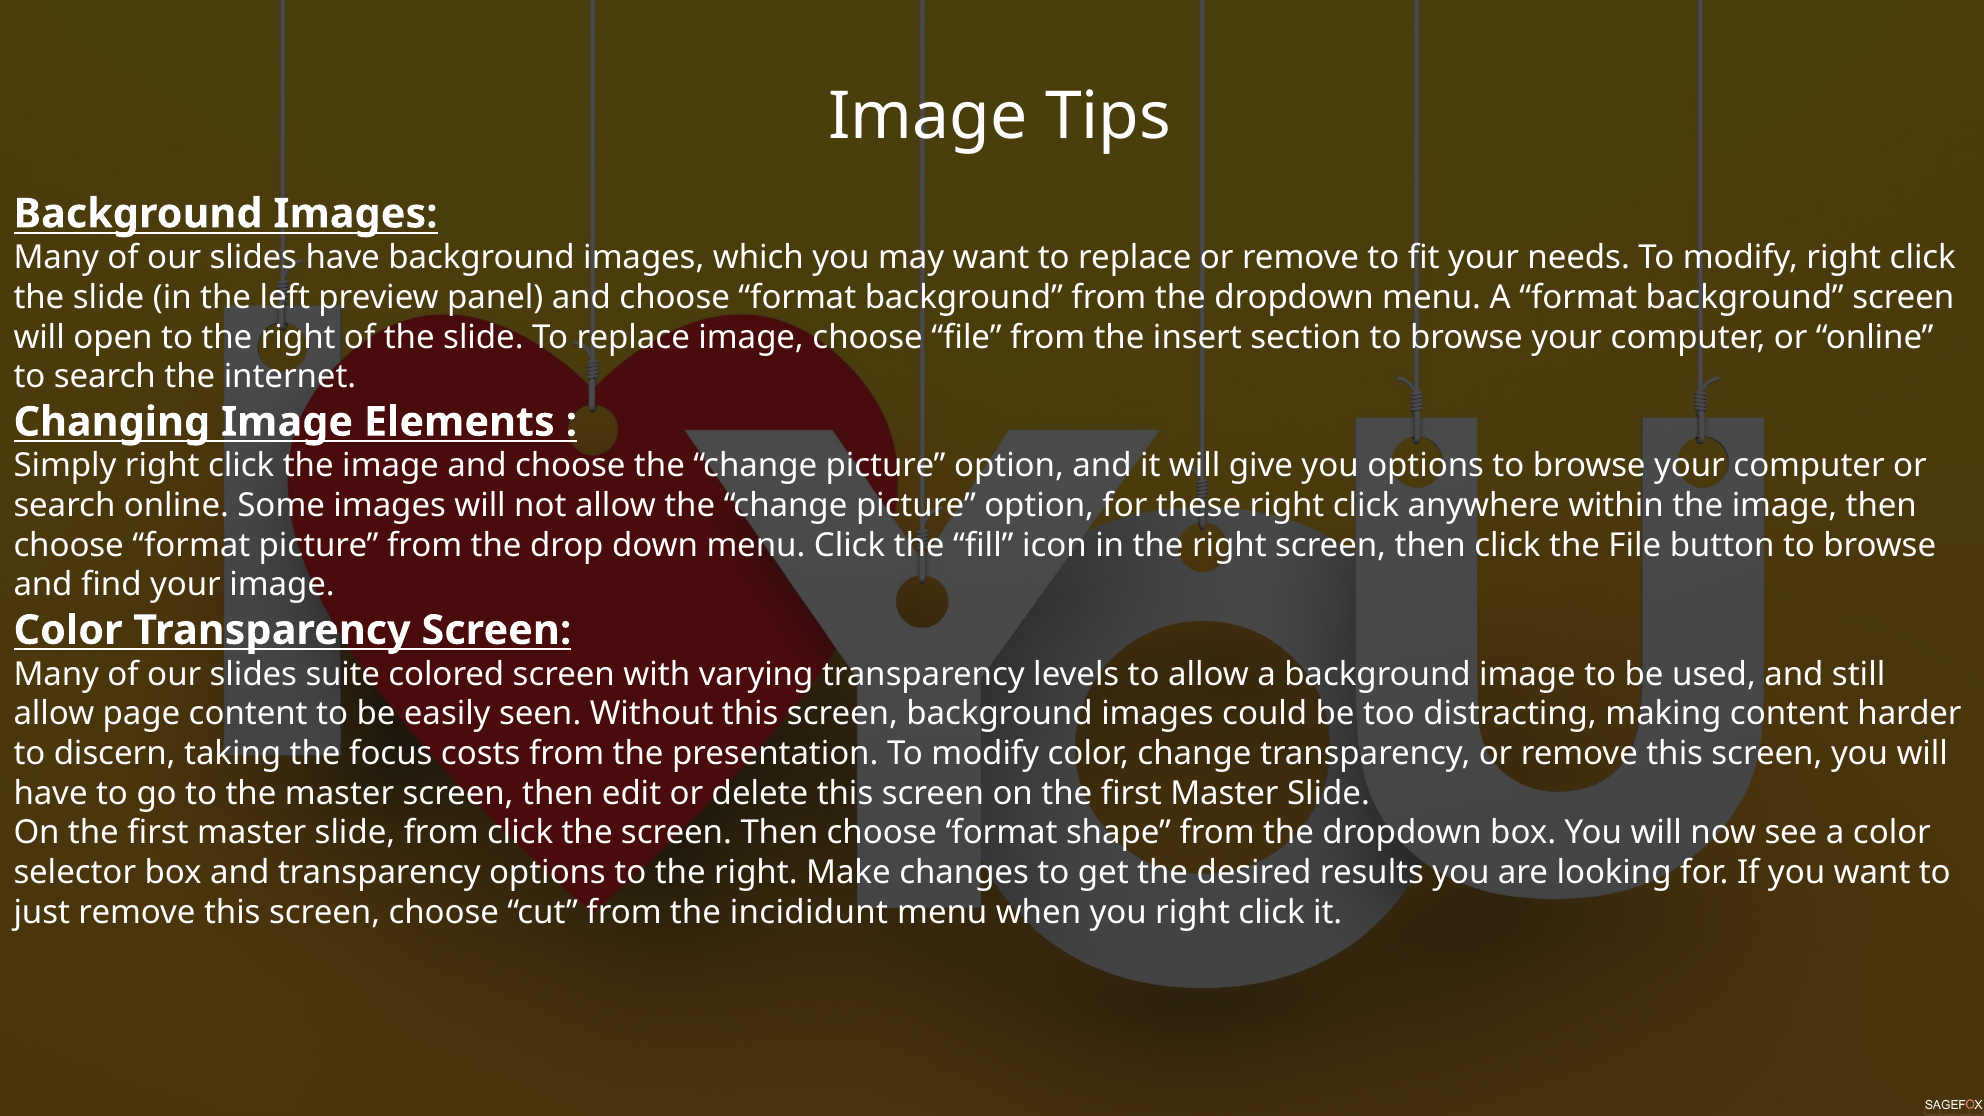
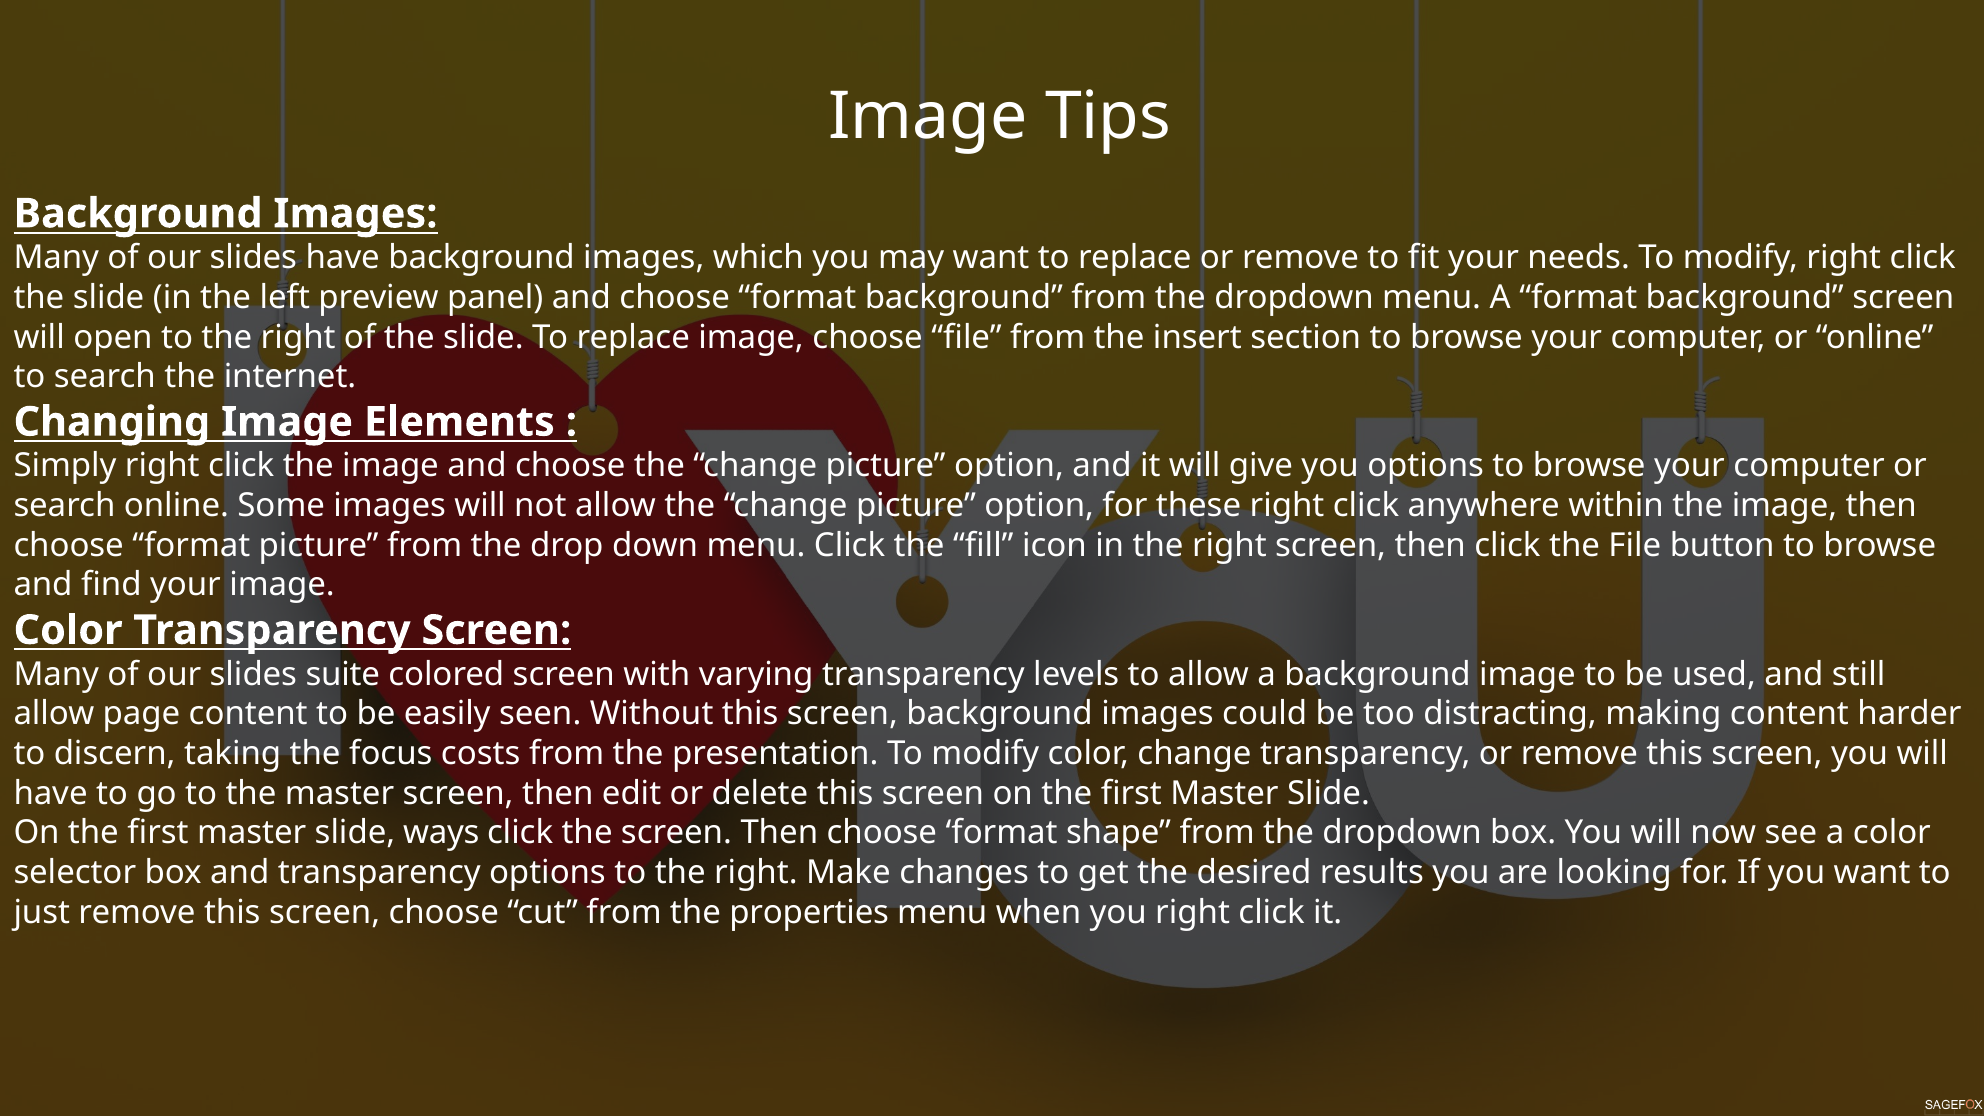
slide from: from -> ways
incididunt: incididunt -> properties
